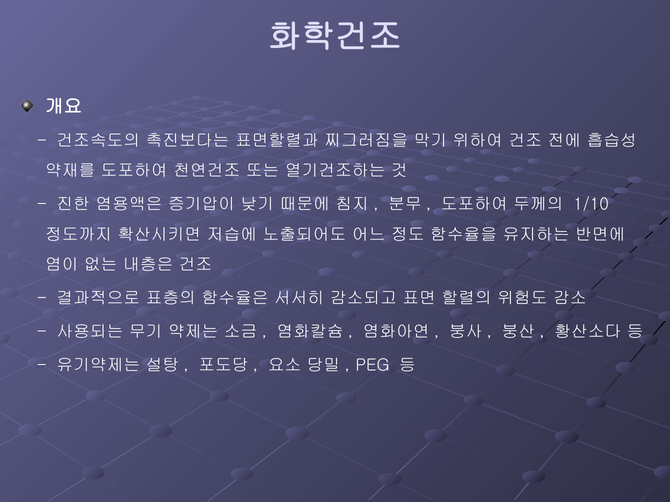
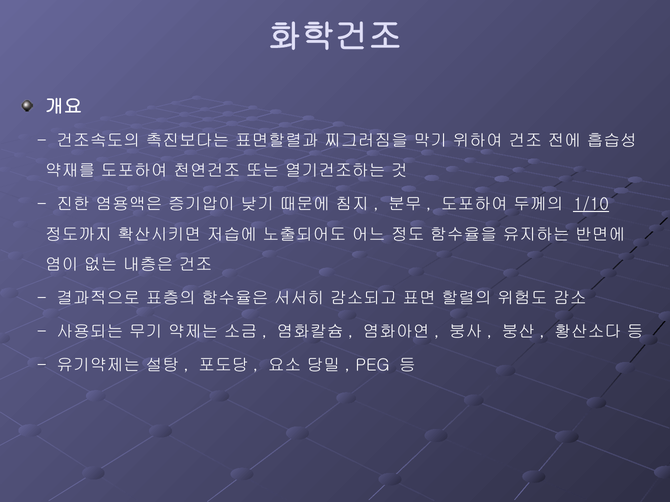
1/10 underline: none -> present
